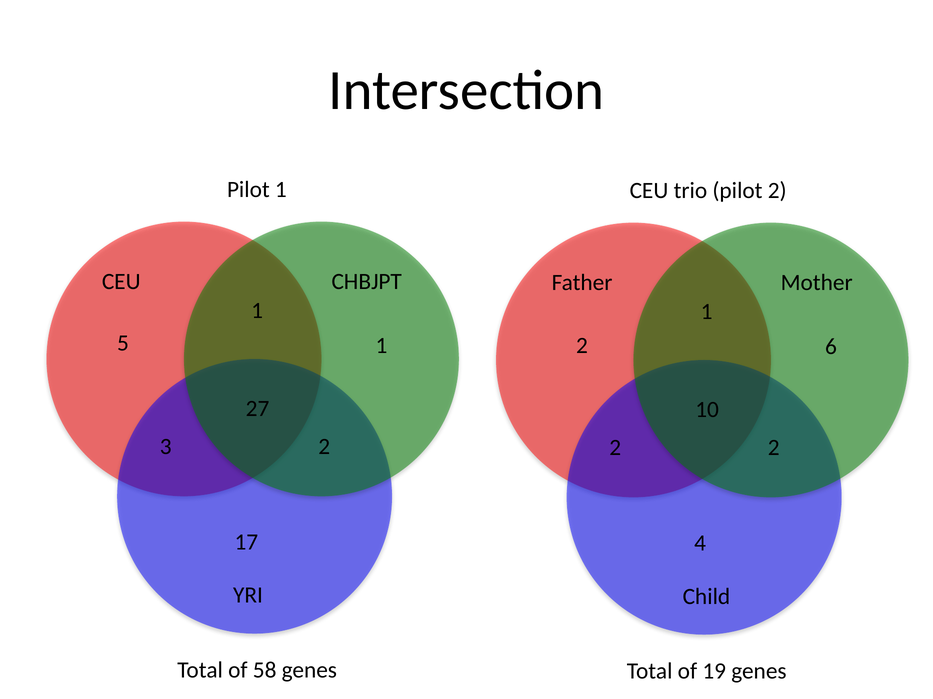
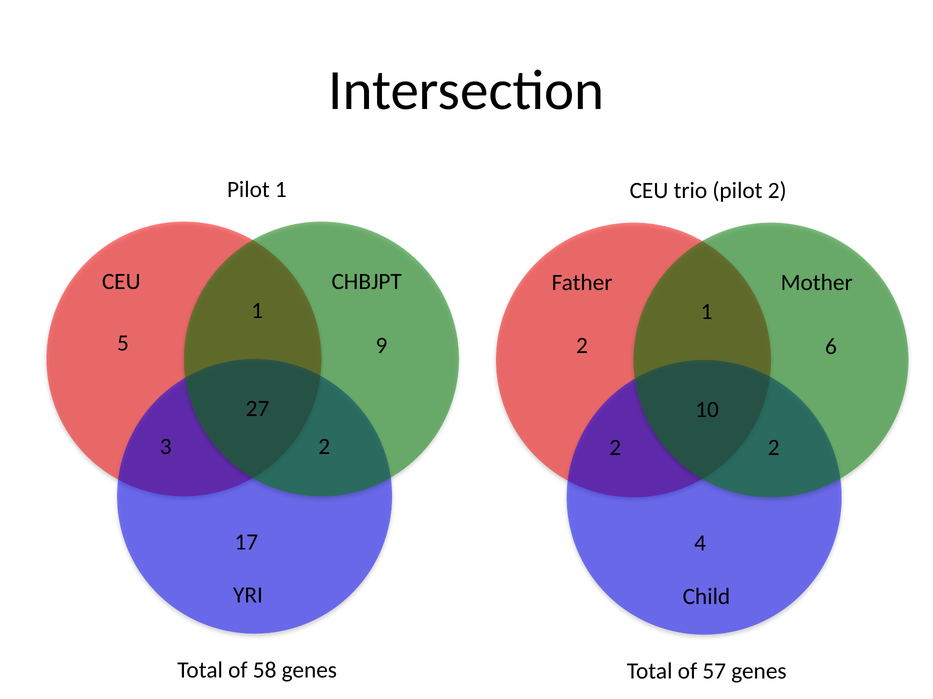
5 1: 1 -> 9
19: 19 -> 57
